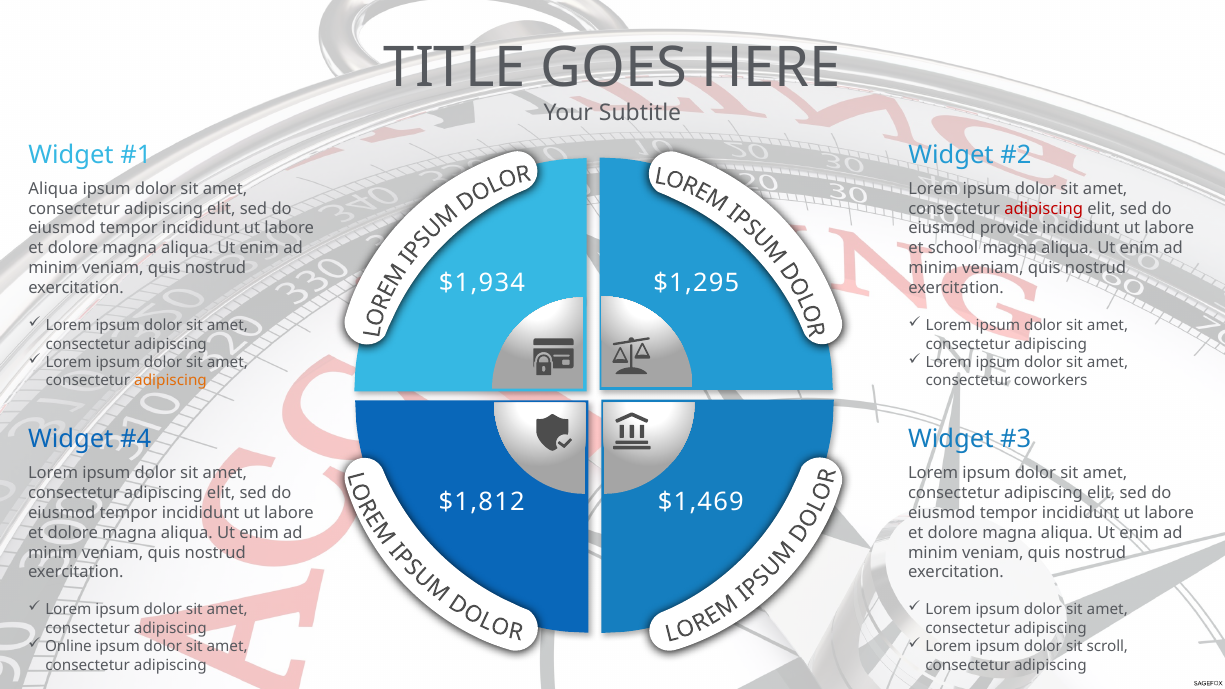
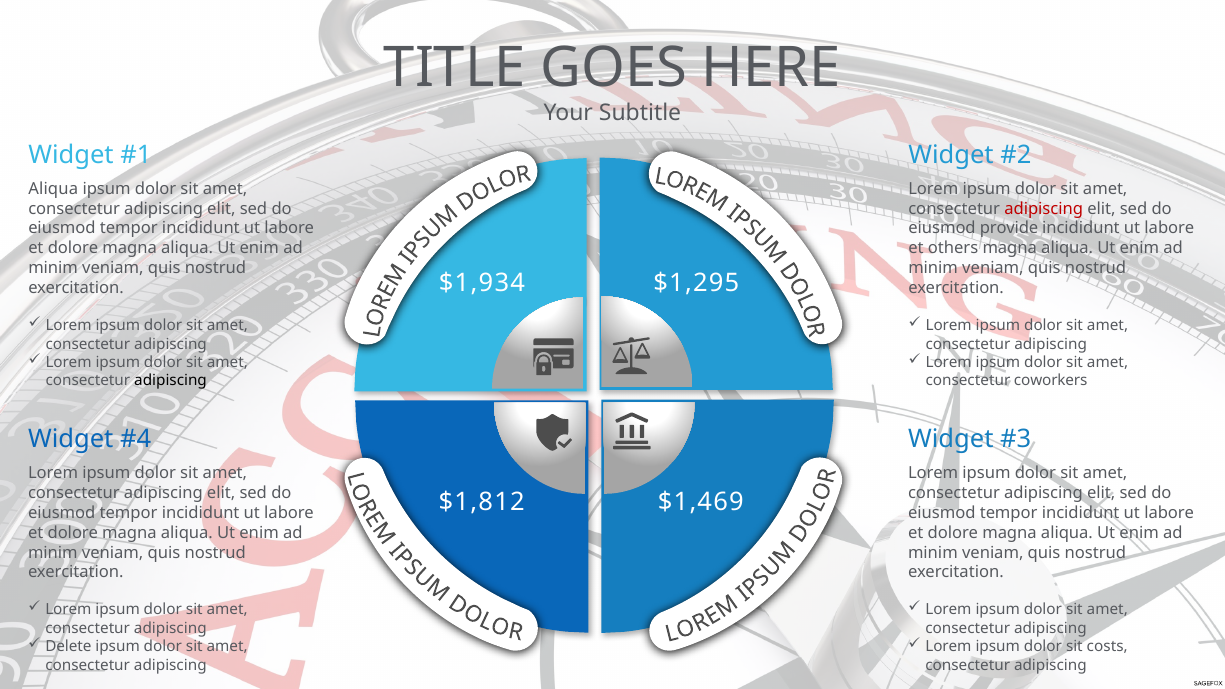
school: school -> others
adipiscing at (171, 381) colour: orange -> black
Online: Online -> Delete
scroll: scroll -> costs
